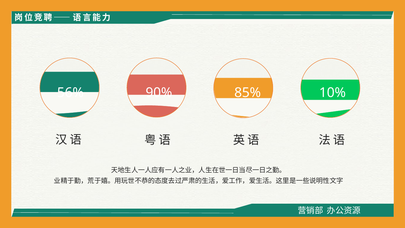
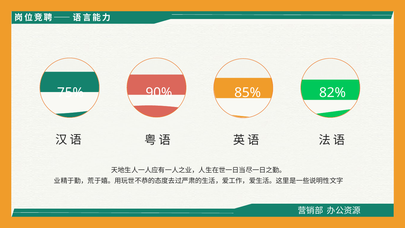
56%: 56% -> 75%
10%: 10% -> 82%
